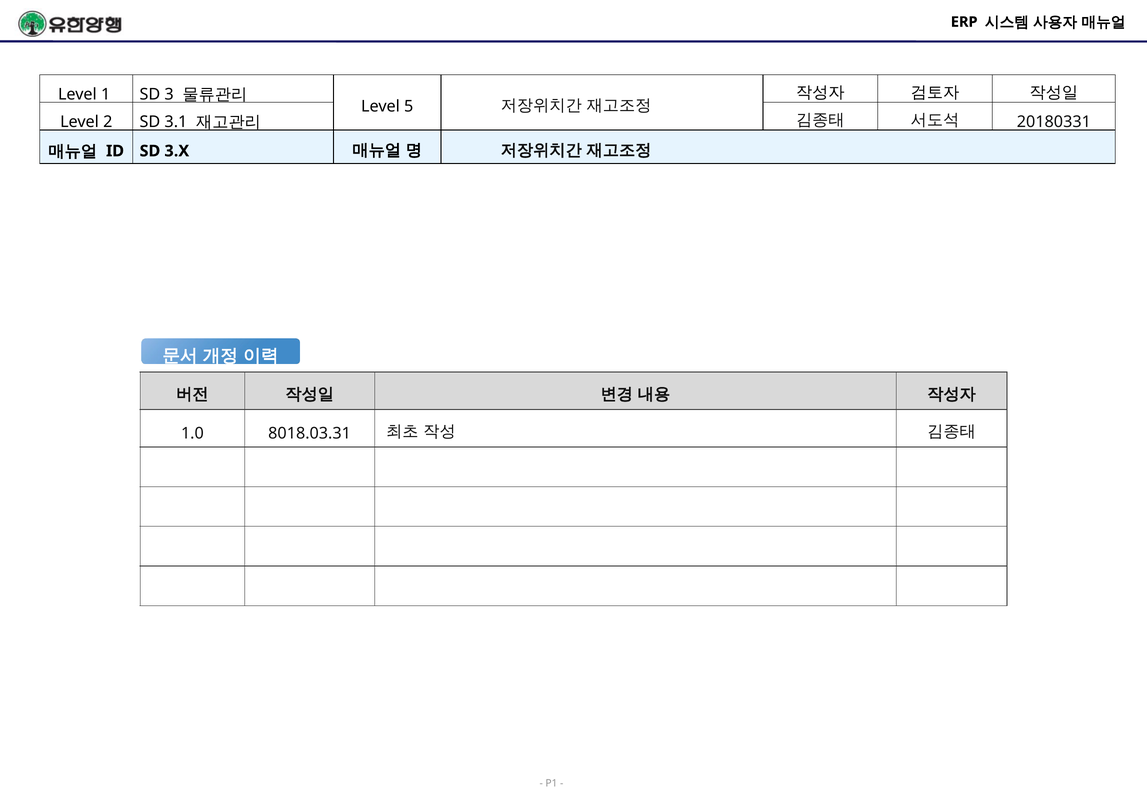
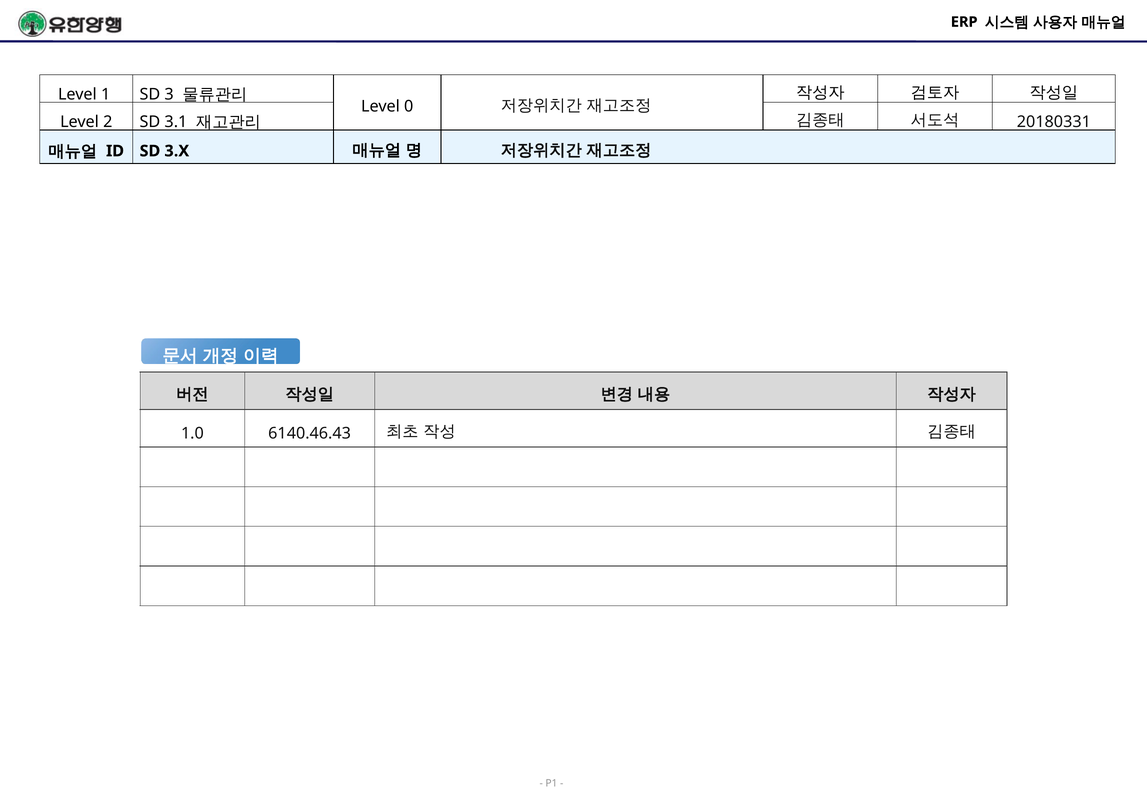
5: 5 -> 0
8018.03.31: 8018.03.31 -> 6140.46.43
